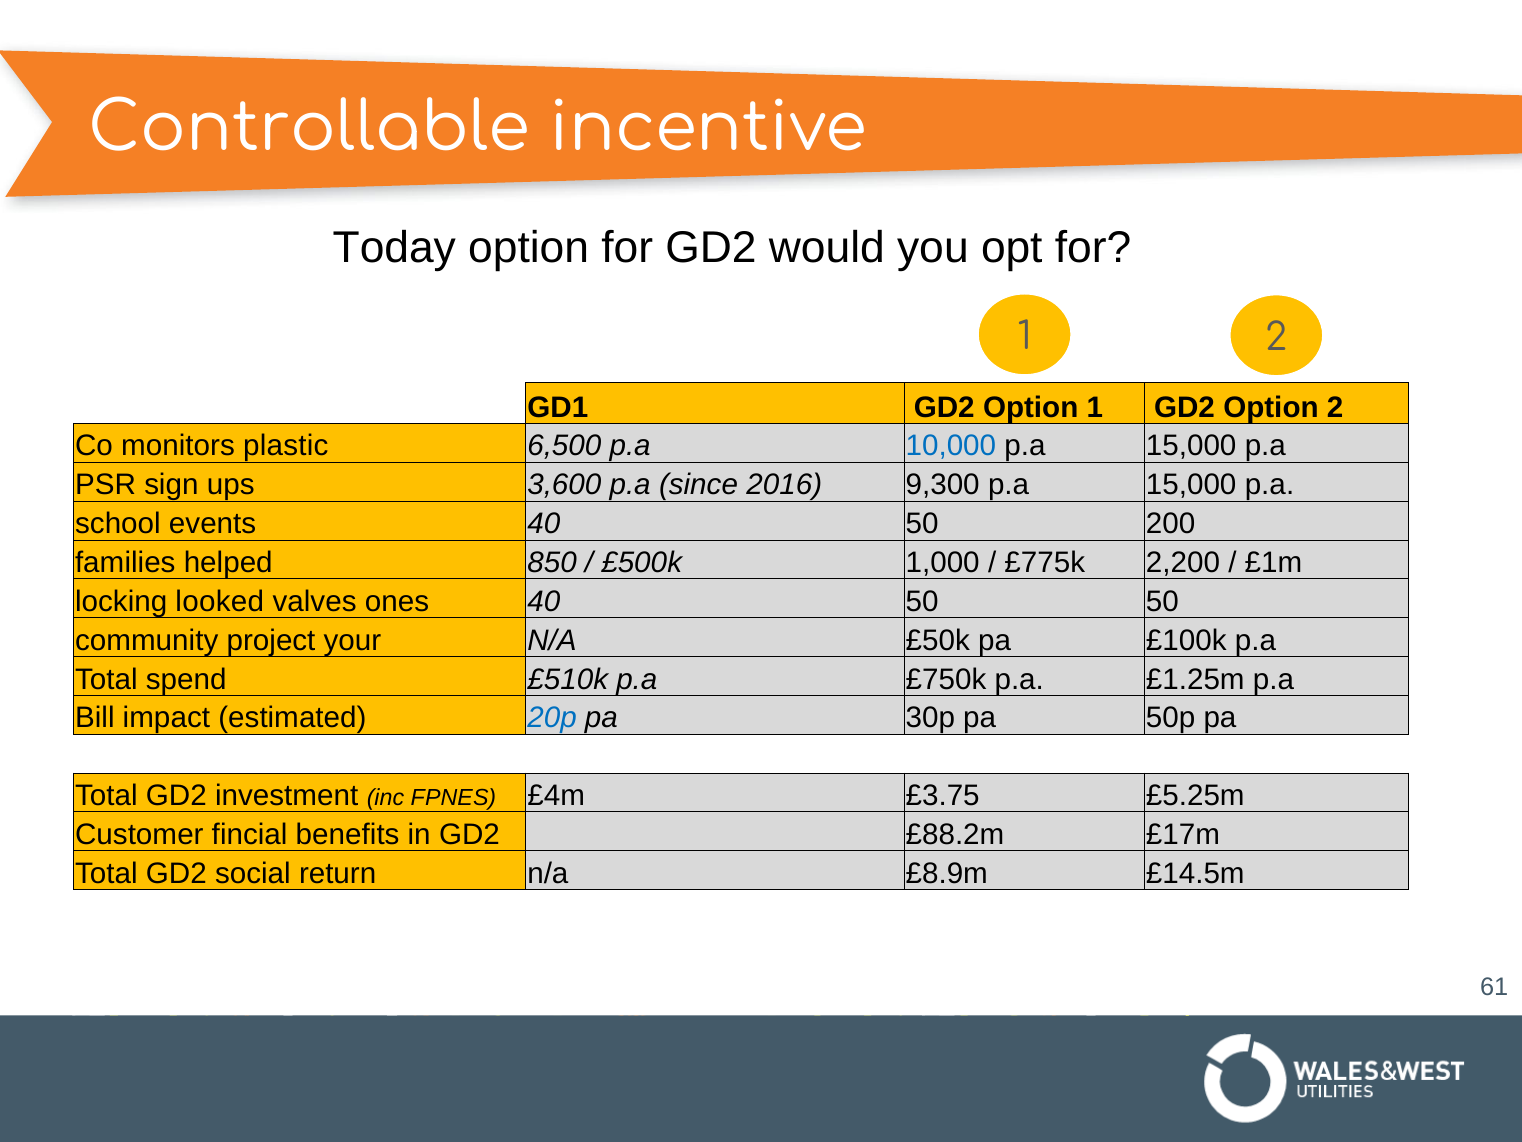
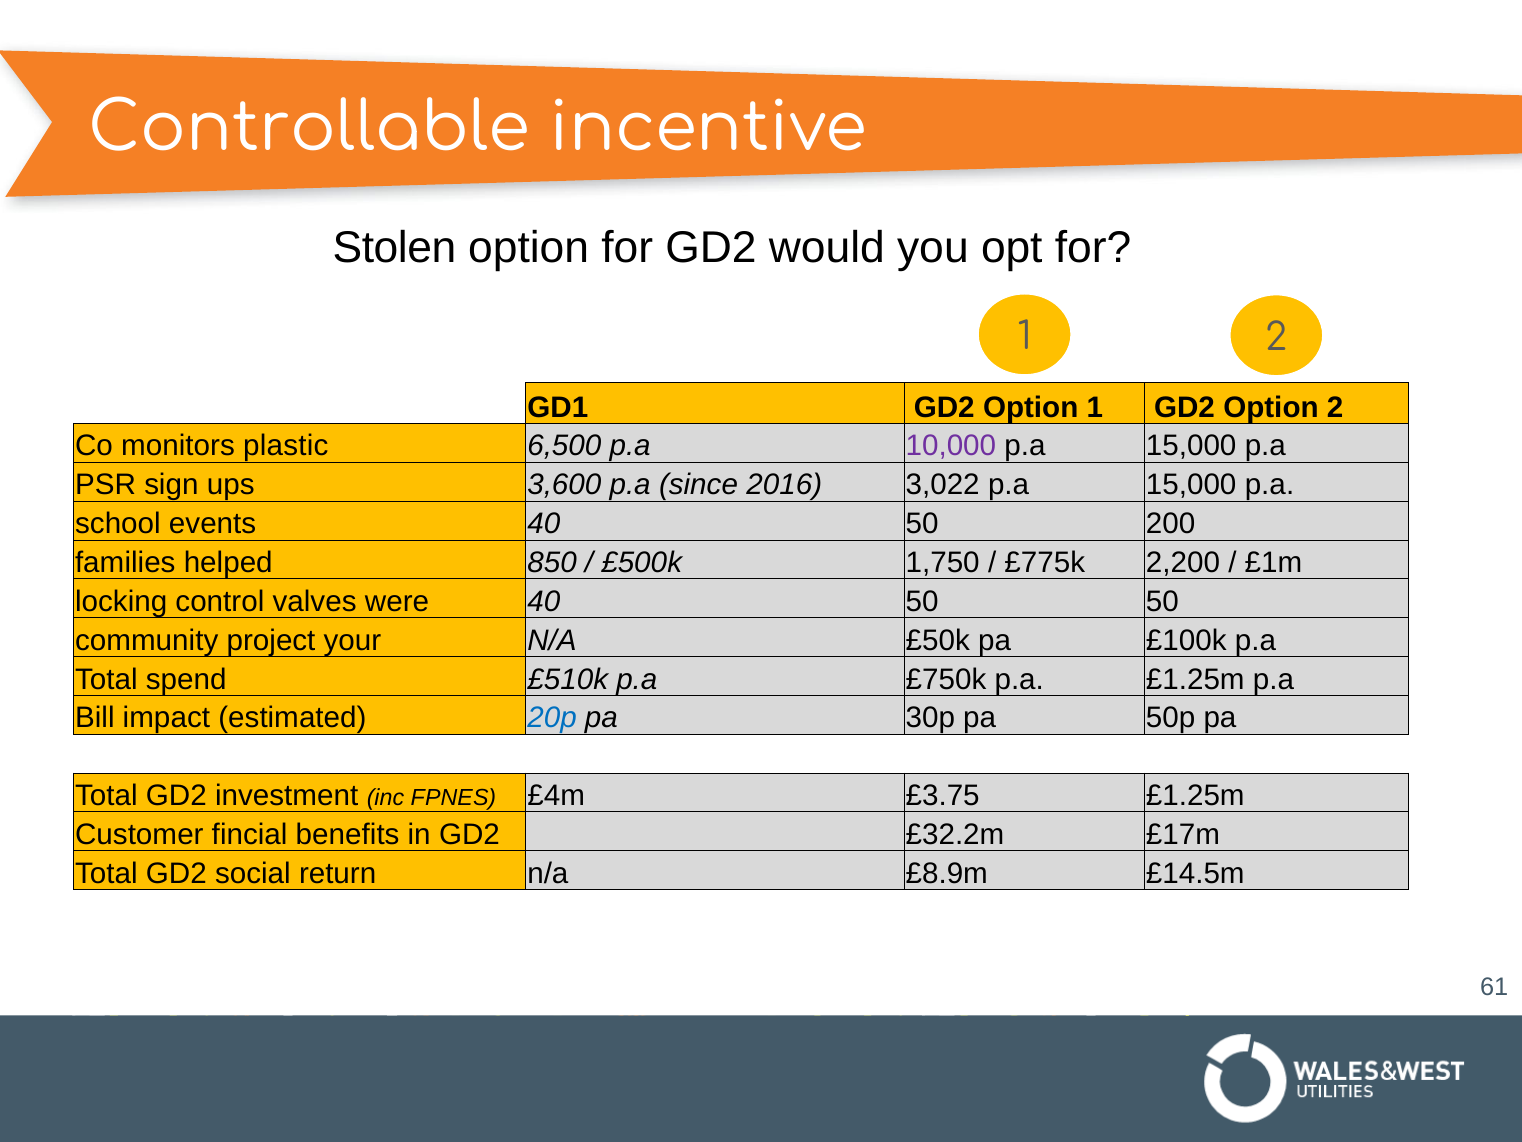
Today: Today -> Stolen
10,000 colour: blue -> purple
9,300: 9,300 -> 3,022
1,000: 1,000 -> 1,750
looked: looked -> control
ones: ones -> were
£3.75 £5.25m: £5.25m -> £1.25m
£88.2m: £88.2m -> £32.2m
